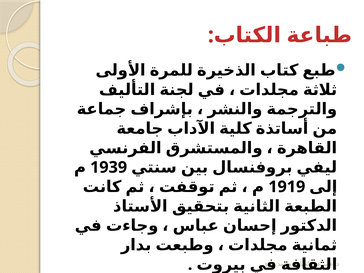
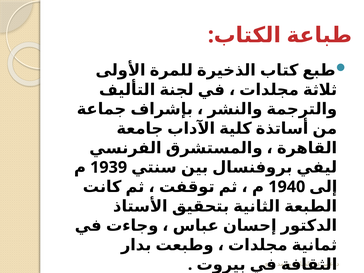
1919: 1919 -> 1940
